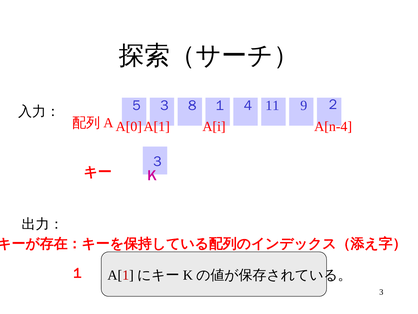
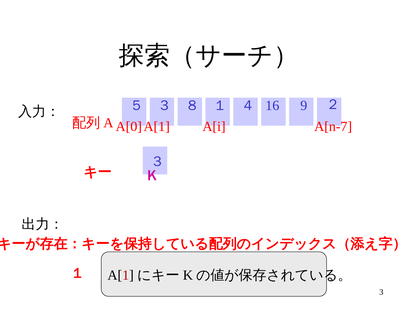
11: 11 -> 16
A[n-4: A[n-4 -> A[n-7
